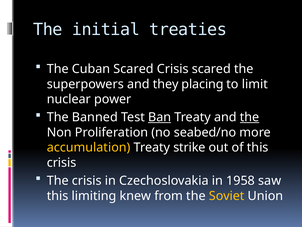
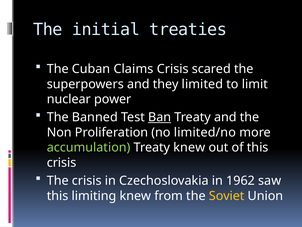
Cuban Scared: Scared -> Claims
placing: placing -> limited
the at (250, 117) underline: present -> none
seabed/no: seabed/no -> limited/no
accumulation colour: yellow -> light green
Treaty strike: strike -> knew
1958: 1958 -> 1962
